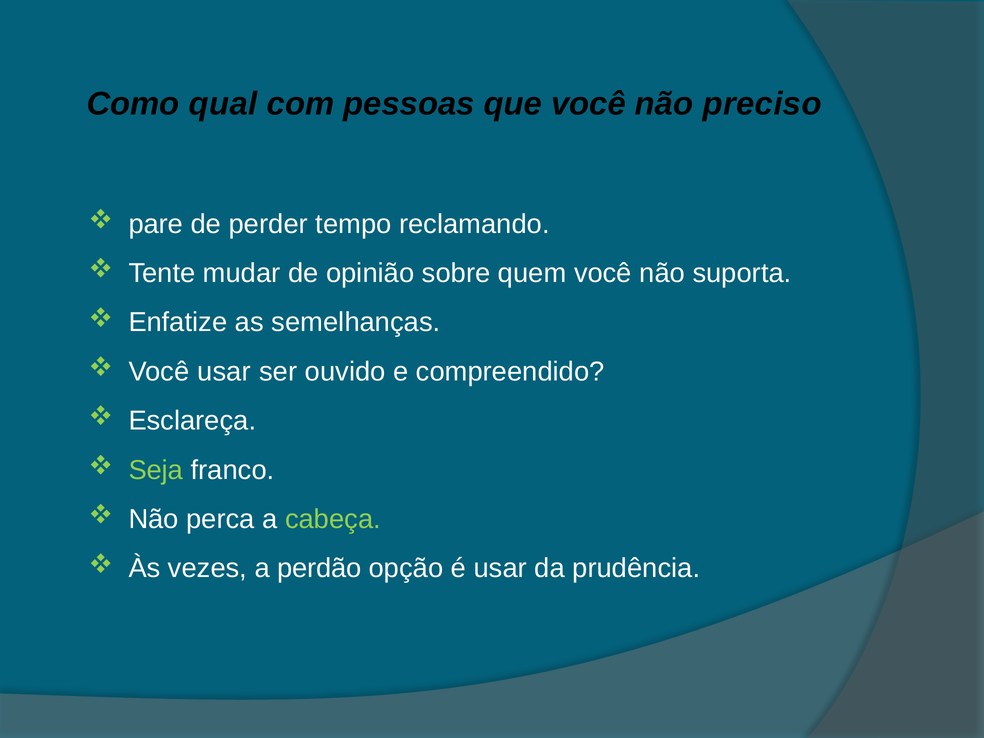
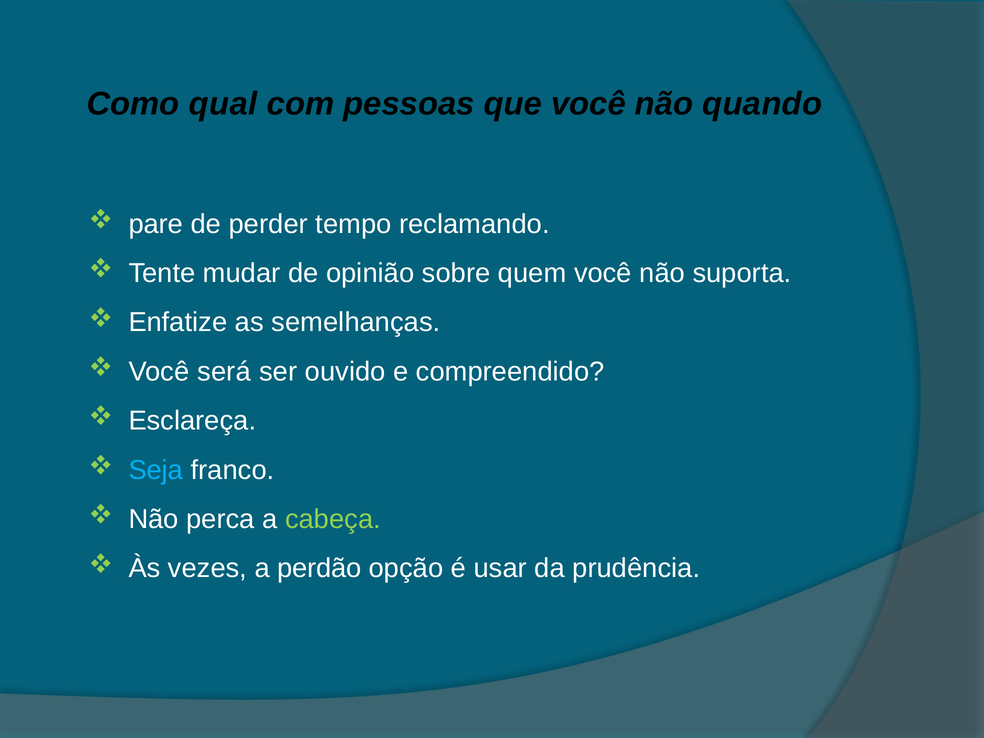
preciso: preciso -> quando
Você usar: usar -> será
Seja colour: light green -> light blue
